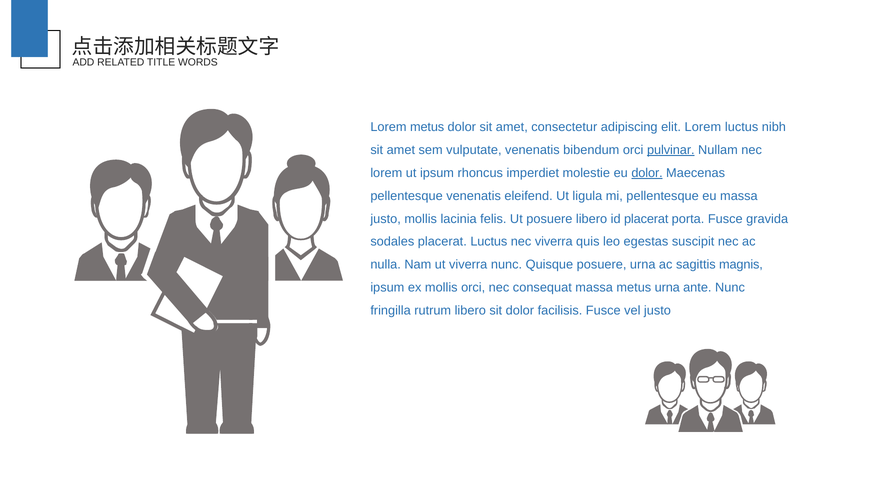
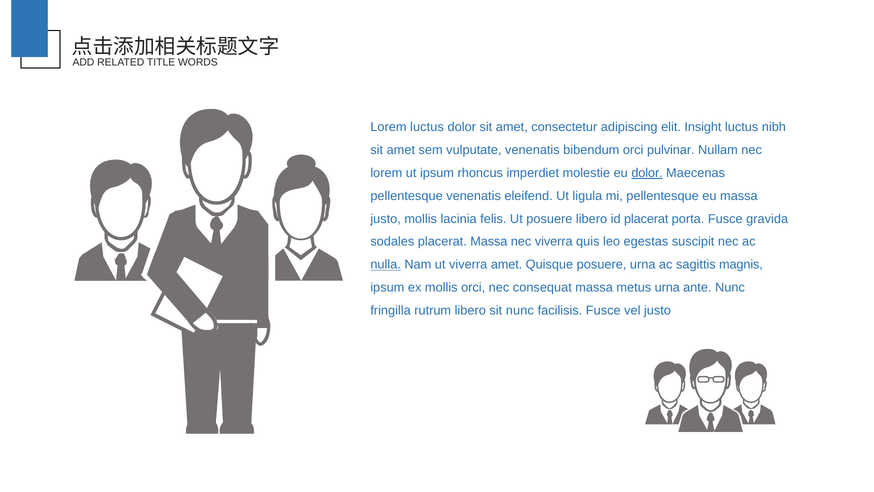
Lorem metus: metus -> luctus
elit Lorem: Lorem -> Insight
pulvinar at (671, 150) underline: present -> none
placerat Luctus: Luctus -> Massa
nulla underline: none -> present
viverra nunc: nunc -> amet
sit dolor: dolor -> nunc
